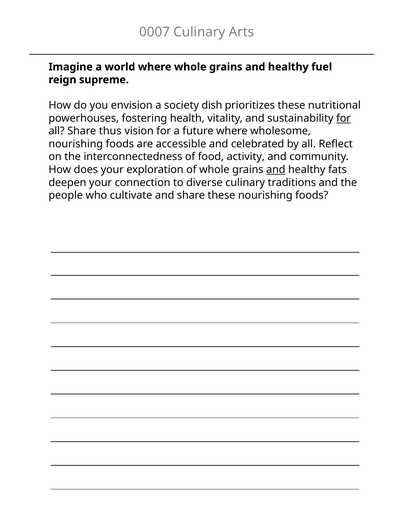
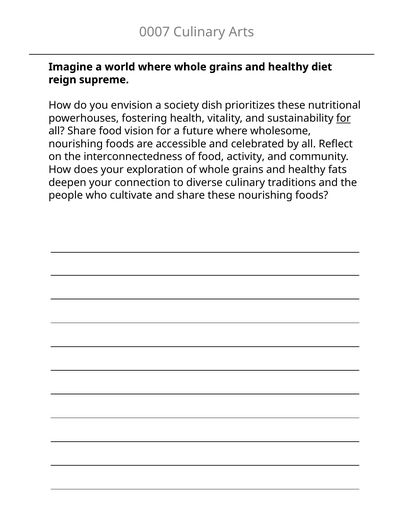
fuel: fuel -> diet
Share thus: thus -> food
and at (276, 170) underline: present -> none
